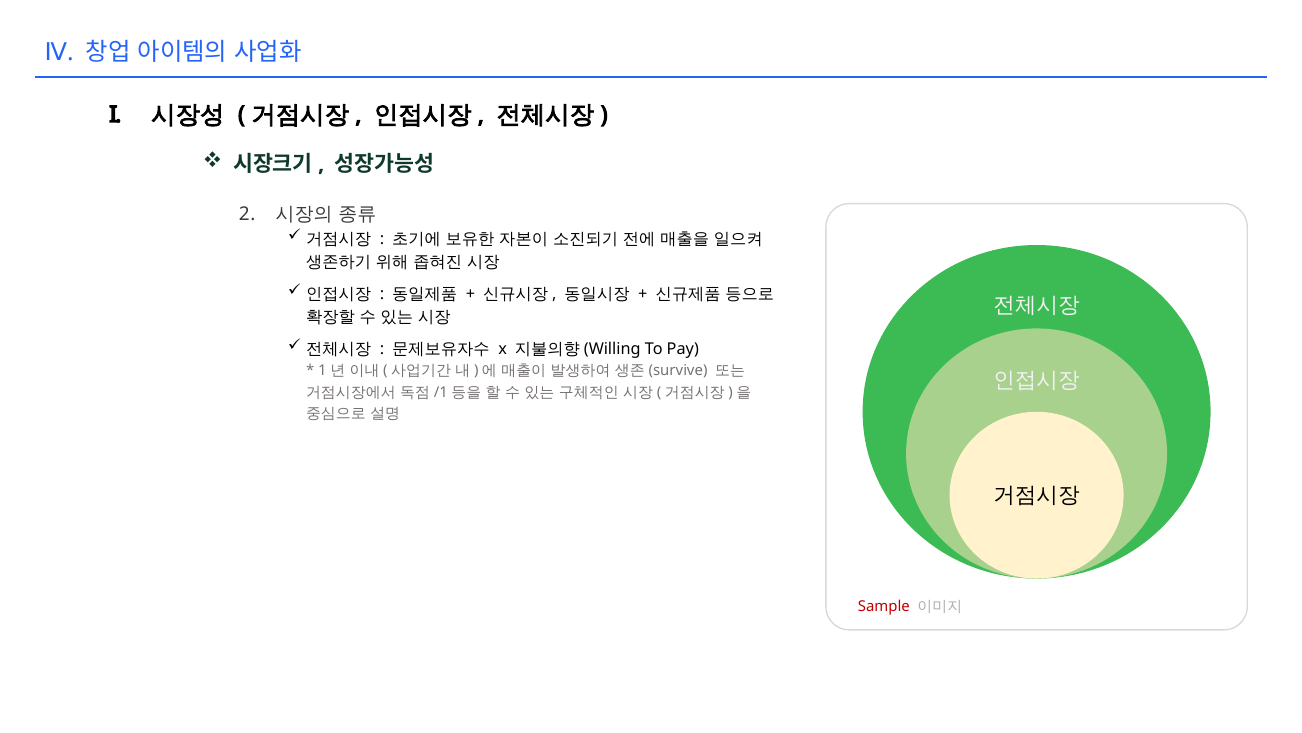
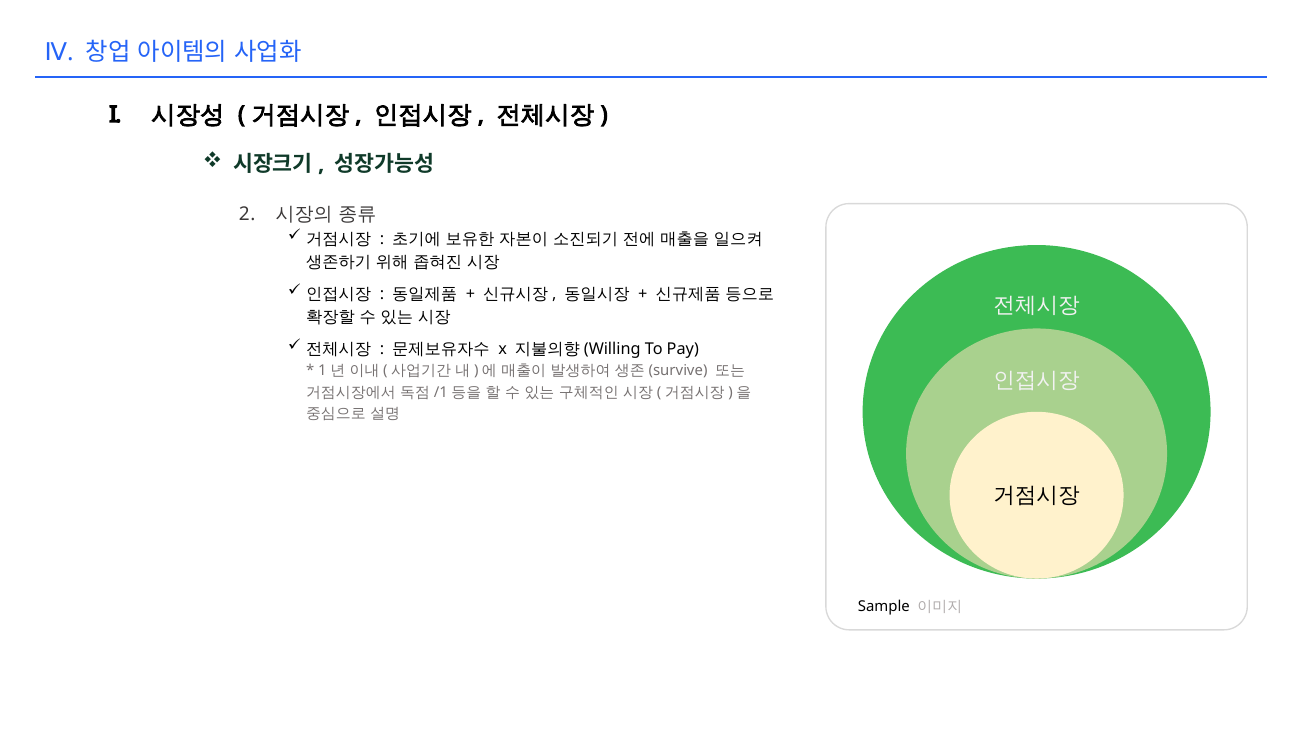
Sample colour: red -> black
